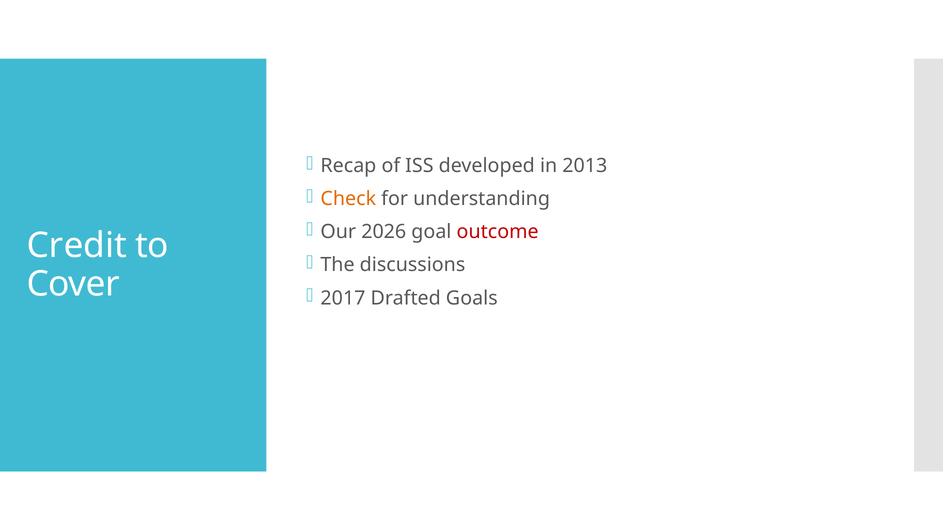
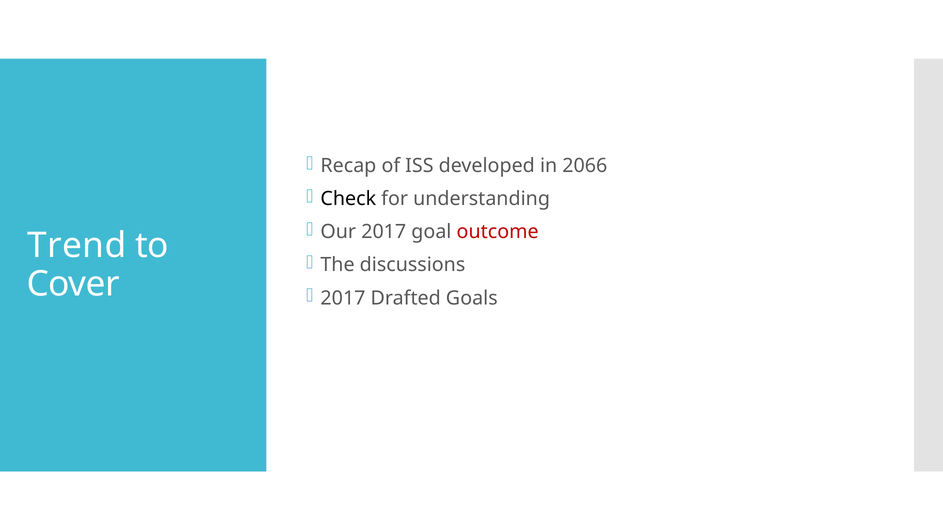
2013: 2013 -> 2066
Check colour: orange -> black
Our 2026: 2026 -> 2017
Credit: Credit -> Trend
